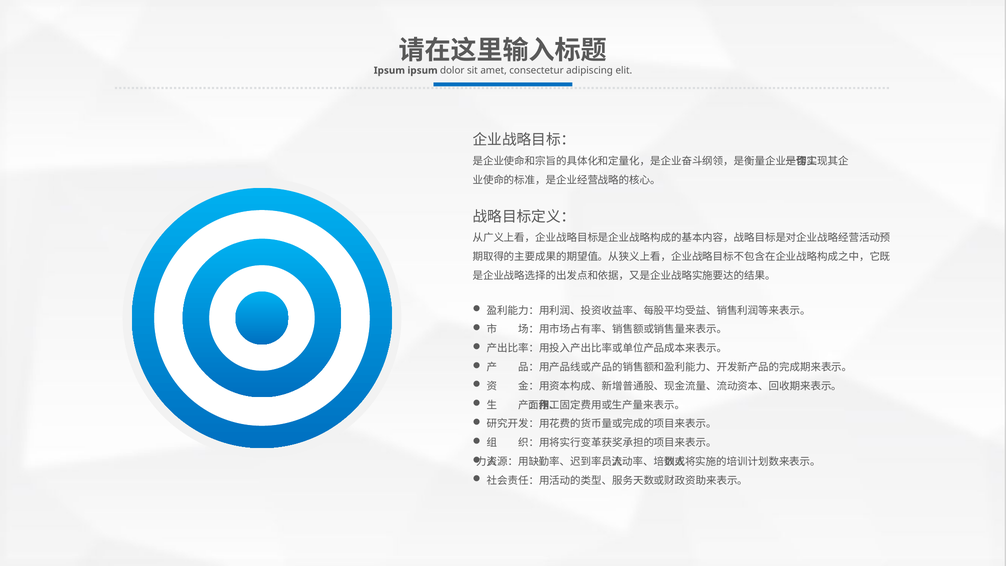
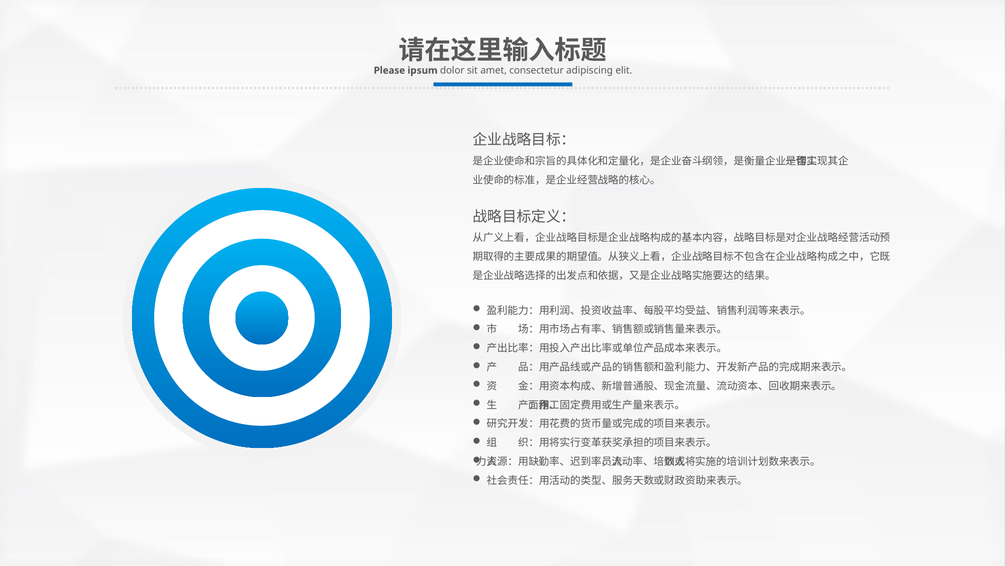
Ipsum at (389, 70): Ipsum -> Please
